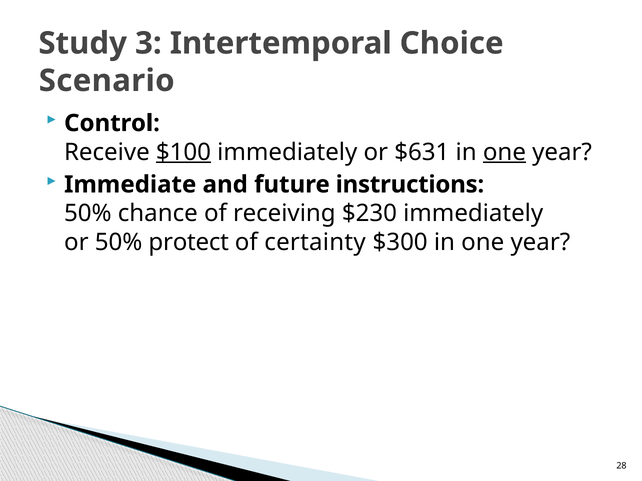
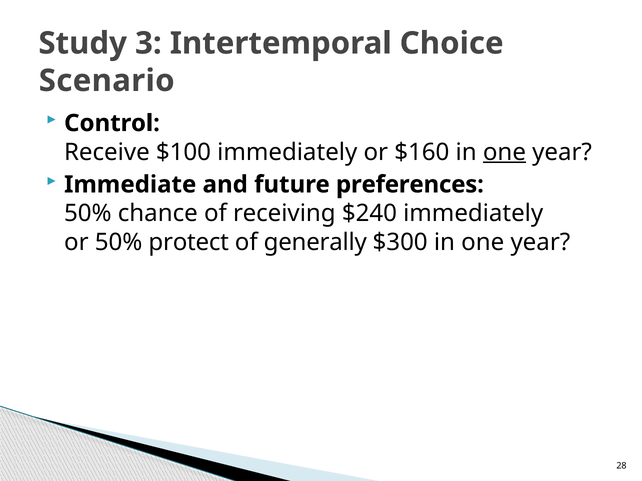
$100 underline: present -> none
$631: $631 -> $160
instructions: instructions -> preferences
$230: $230 -> $240
certainty: certainty -> generally
